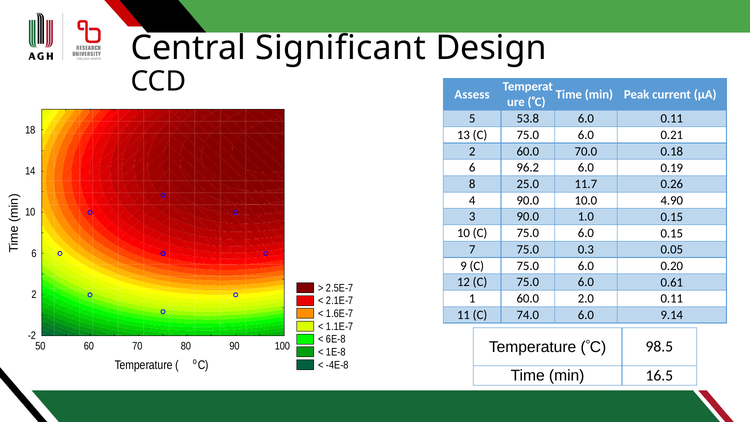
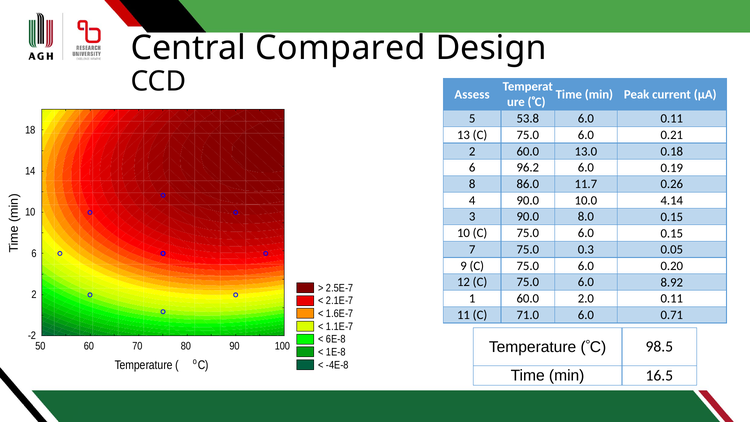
Significant: Significant -> Compared
70.0: 70.0 -> 13.0
25.0: 25.0 -> 86.0
4.90: 4.90 -> 4.14
1.0: 1.0 -> 8.0
0.61: 0.61 -> 8.92
74.0: 74.0 -> 71.0
9.14: 9.14 -> 0.71
